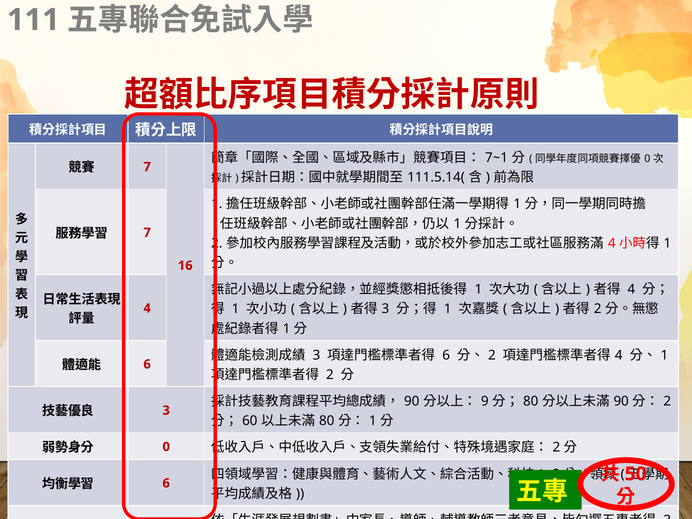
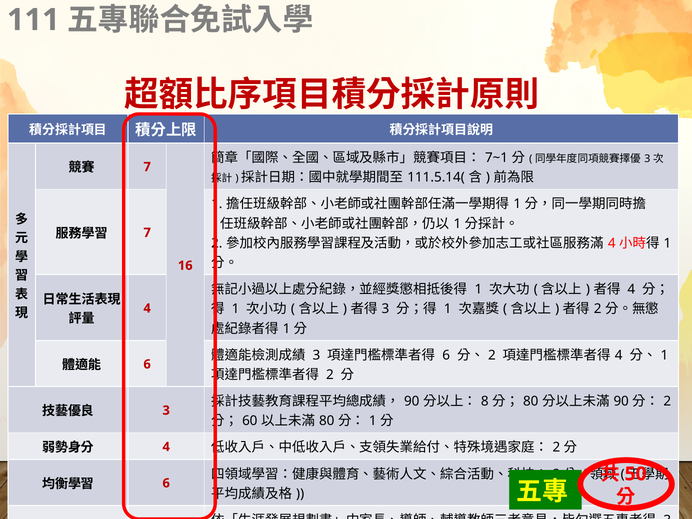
0 at (647, 159): 0 -> 3
9: 9 -> 8
0 at (166, 447): 0 -> 4
